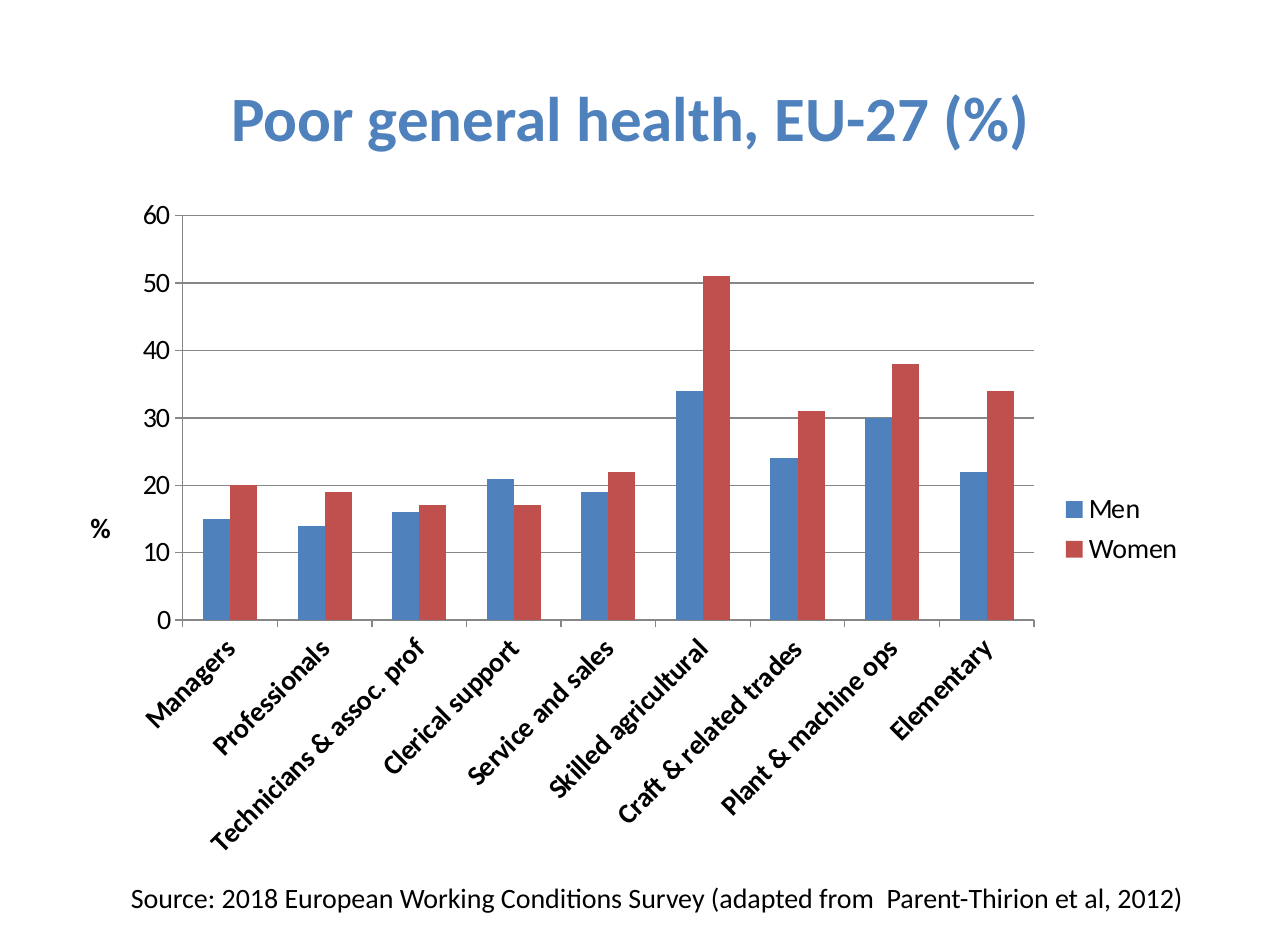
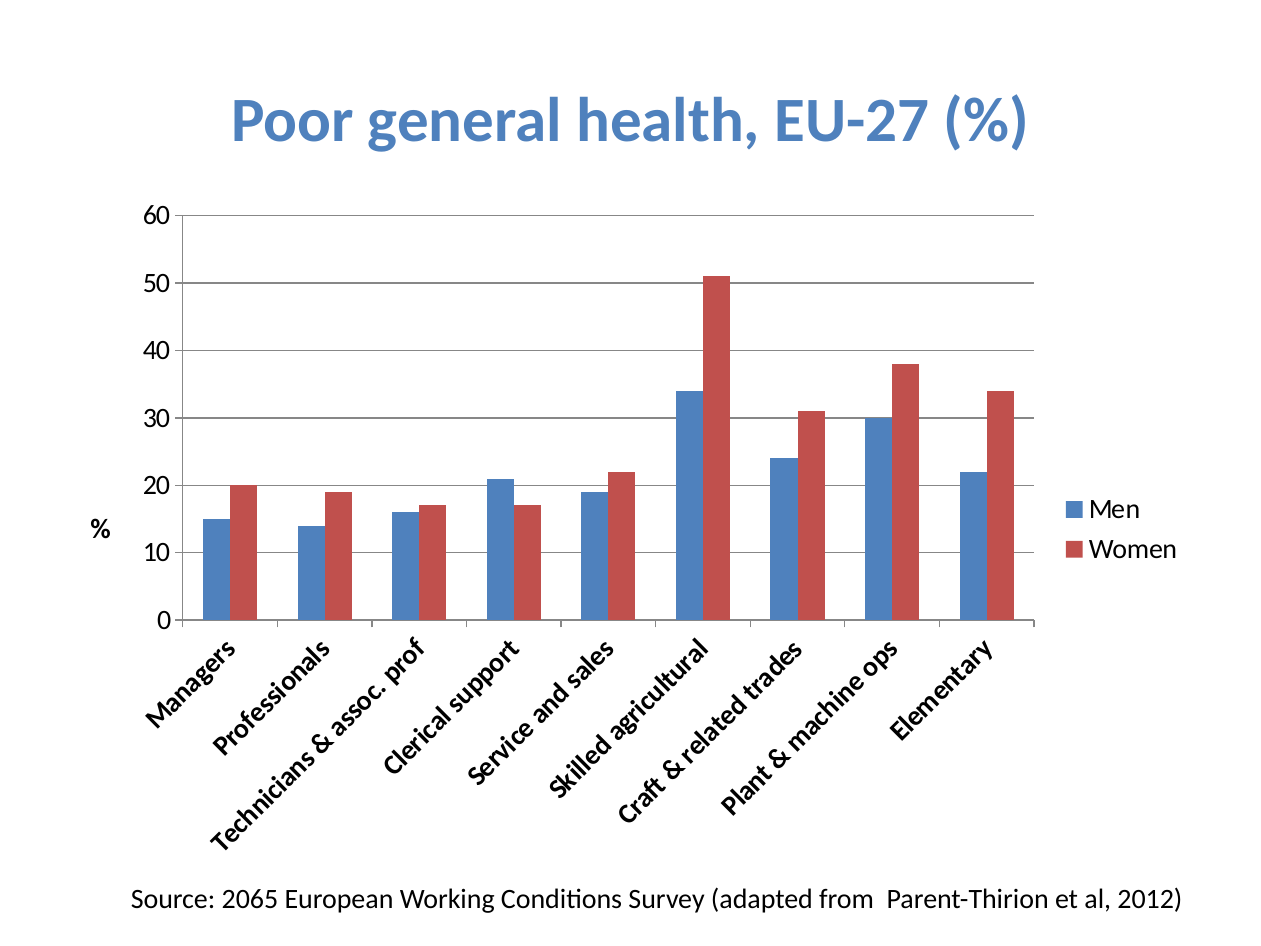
2018: 2018 -> 2065
